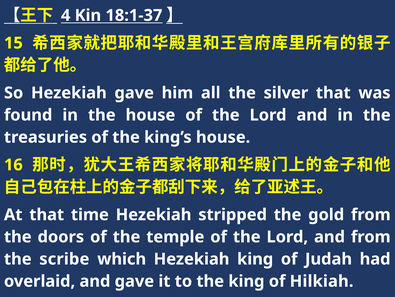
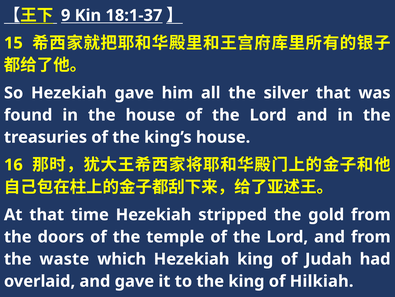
4: 4 -> 9
scribe: scribe -> waste
